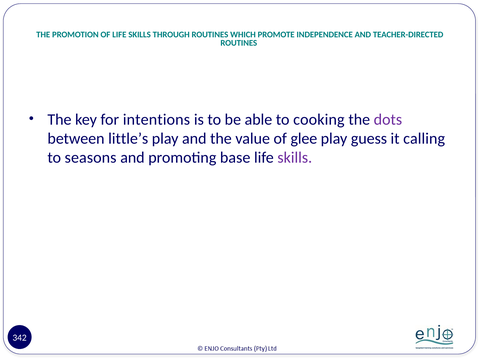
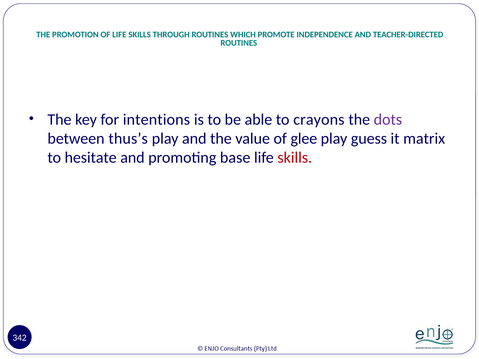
cooking: cooking -> crayons
little’s: little’s -> thus’s
calling: calling -> matrix
seasons: seasons -> hesitate
skills at (295, 158) colour: purple -> red
